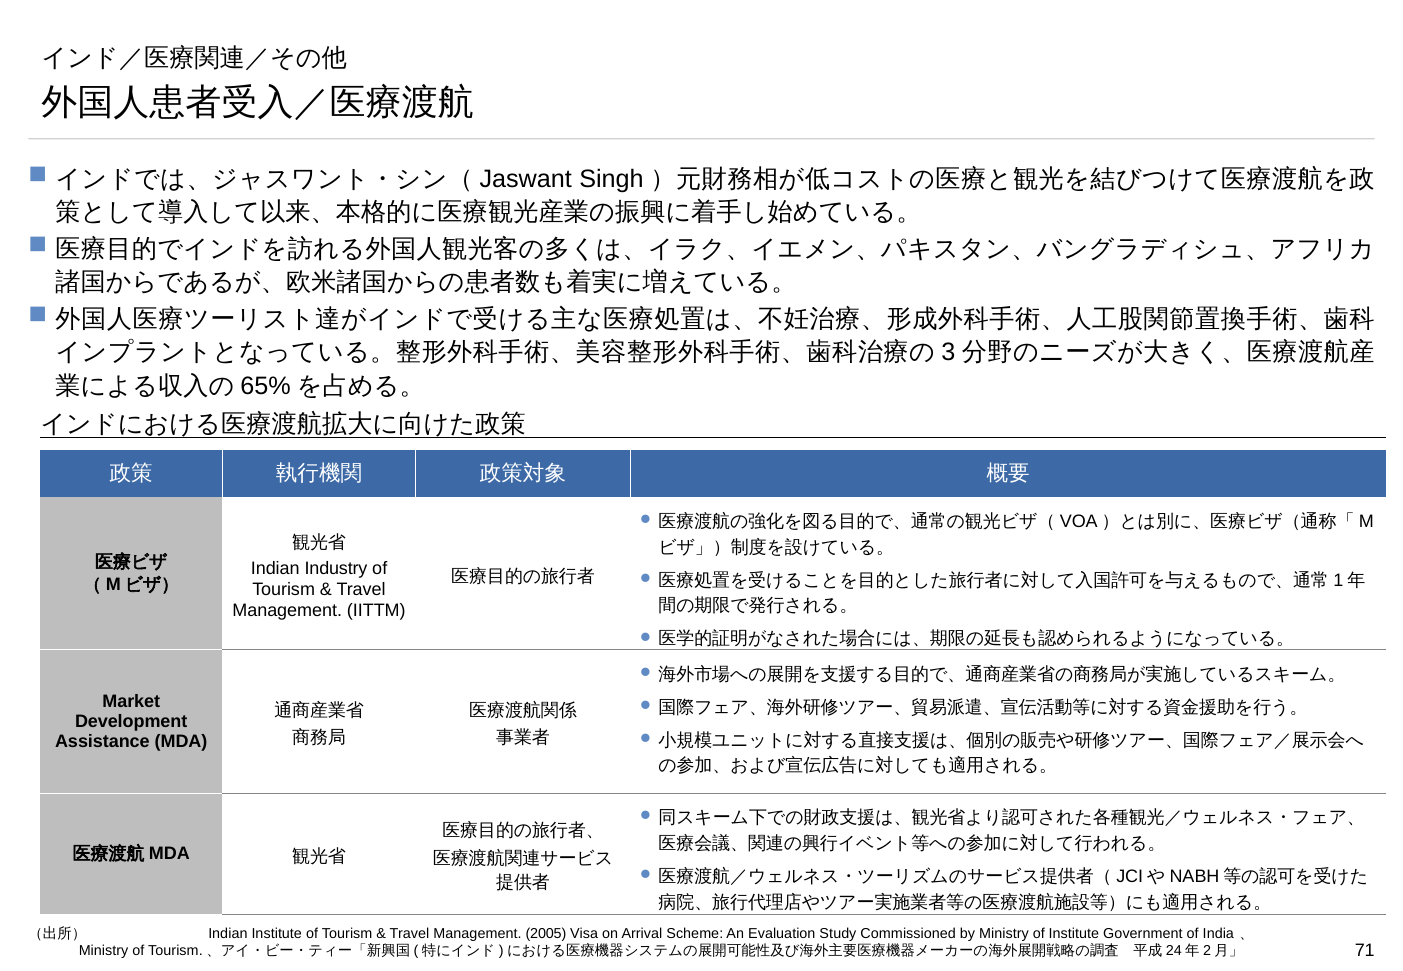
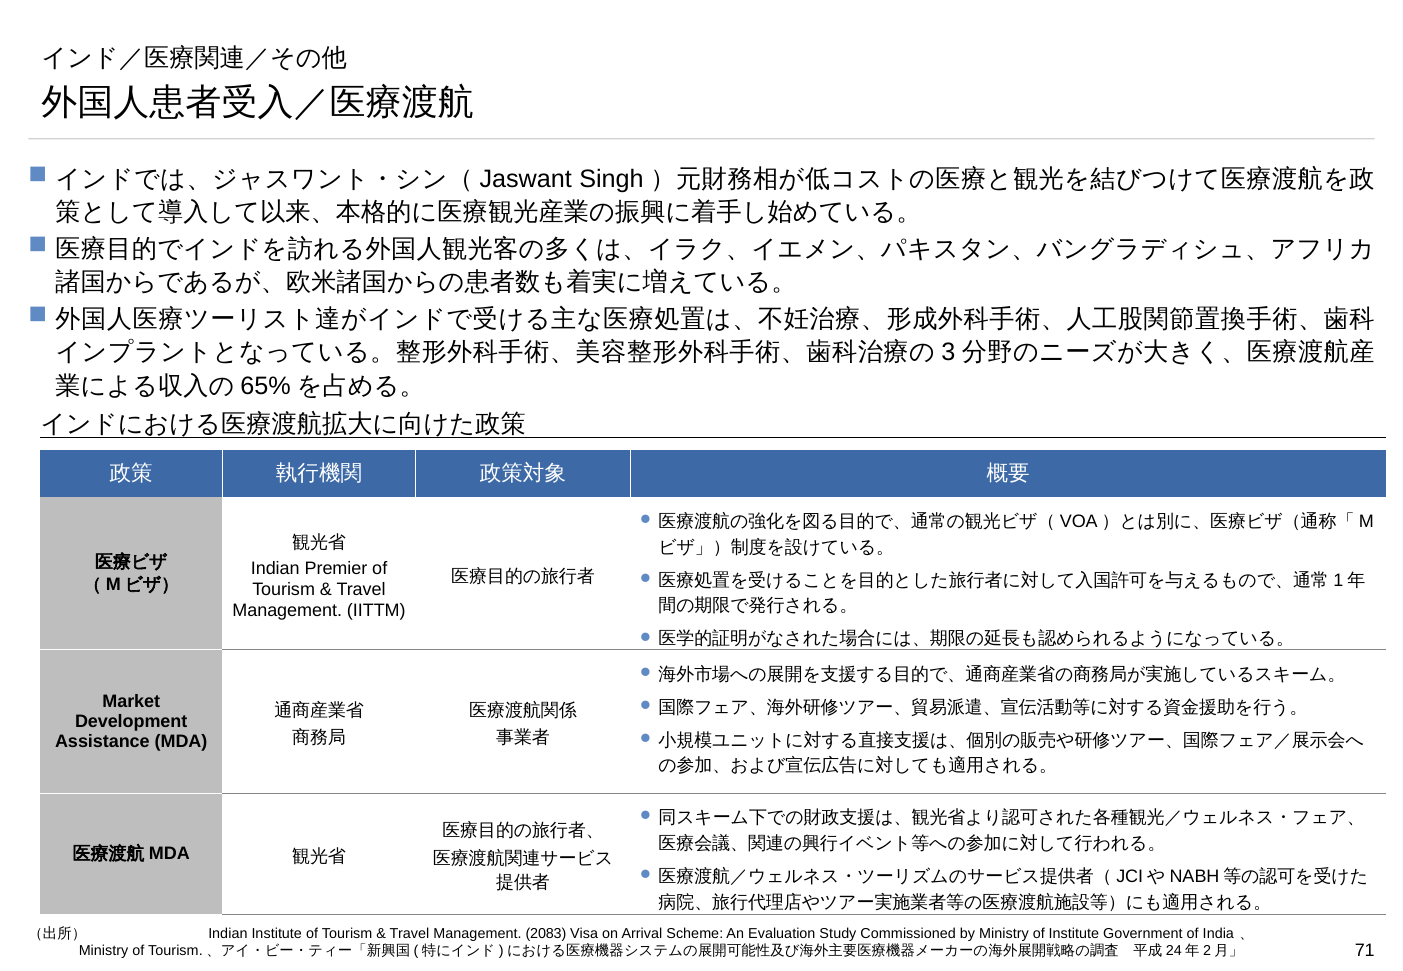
Industry: Industry -> Premier
2005: 2005 -> 2083
